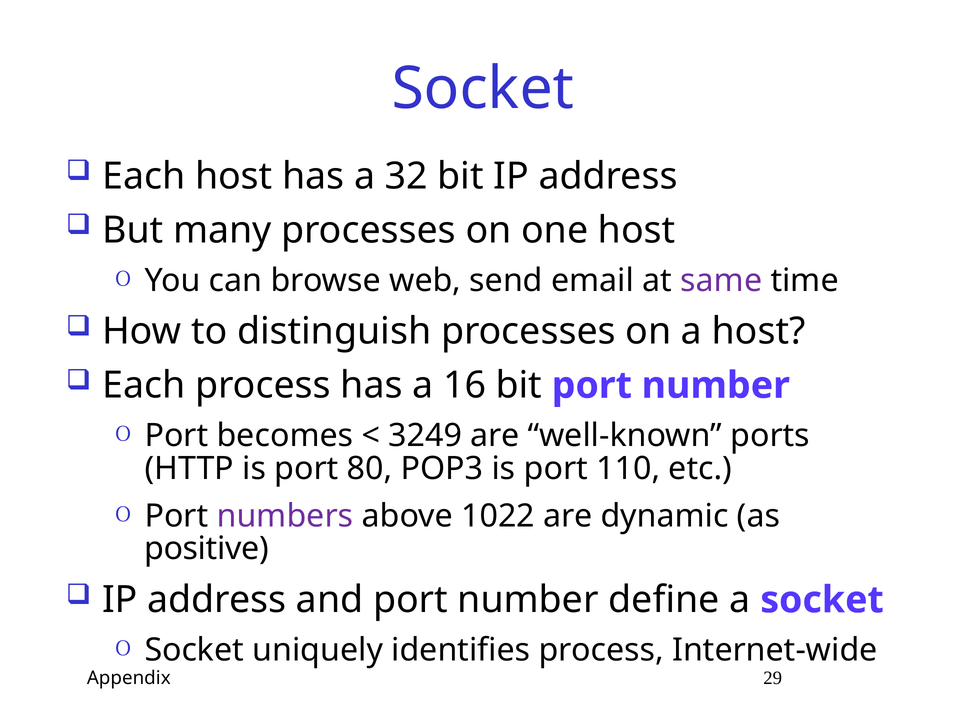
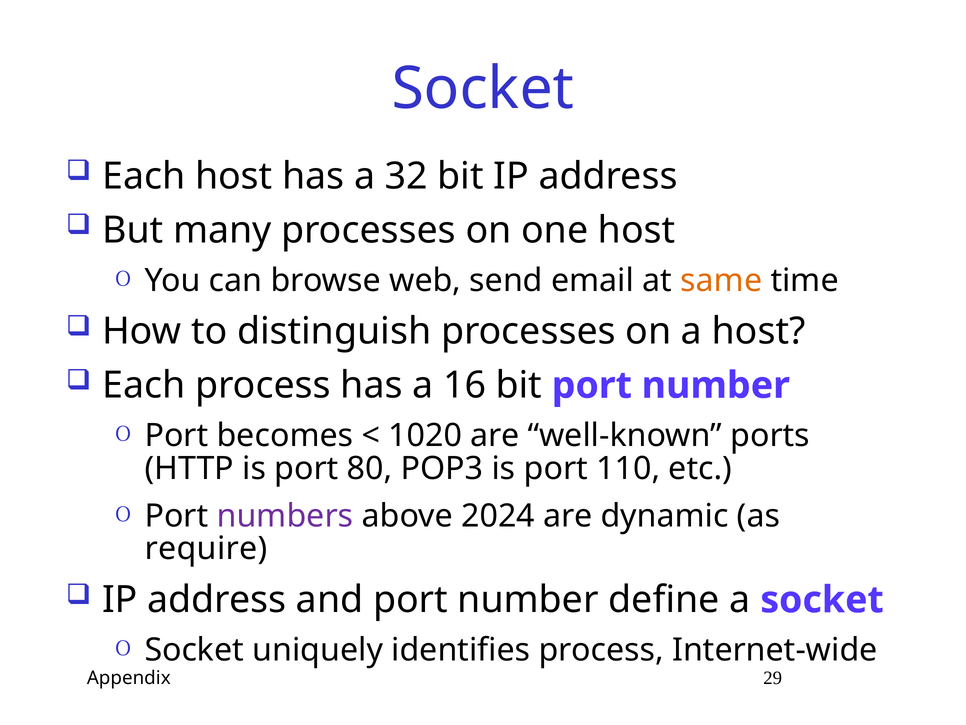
same colour: purple -> orange
3249: 3249 -> 1020
1022: 1022 -> 2024
positive: positive -> require
